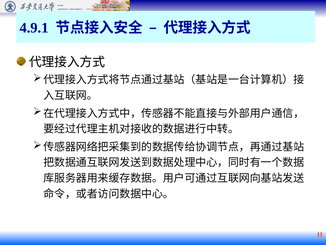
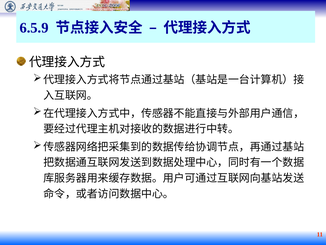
4.9.1: 4.9.1 -> 6.5.9
